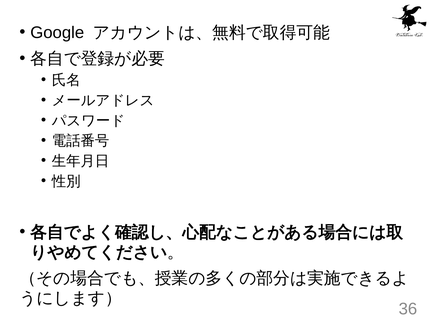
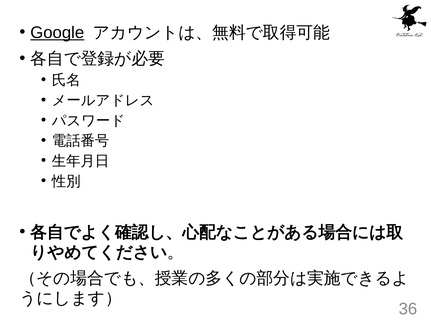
Google underline: none -> present
